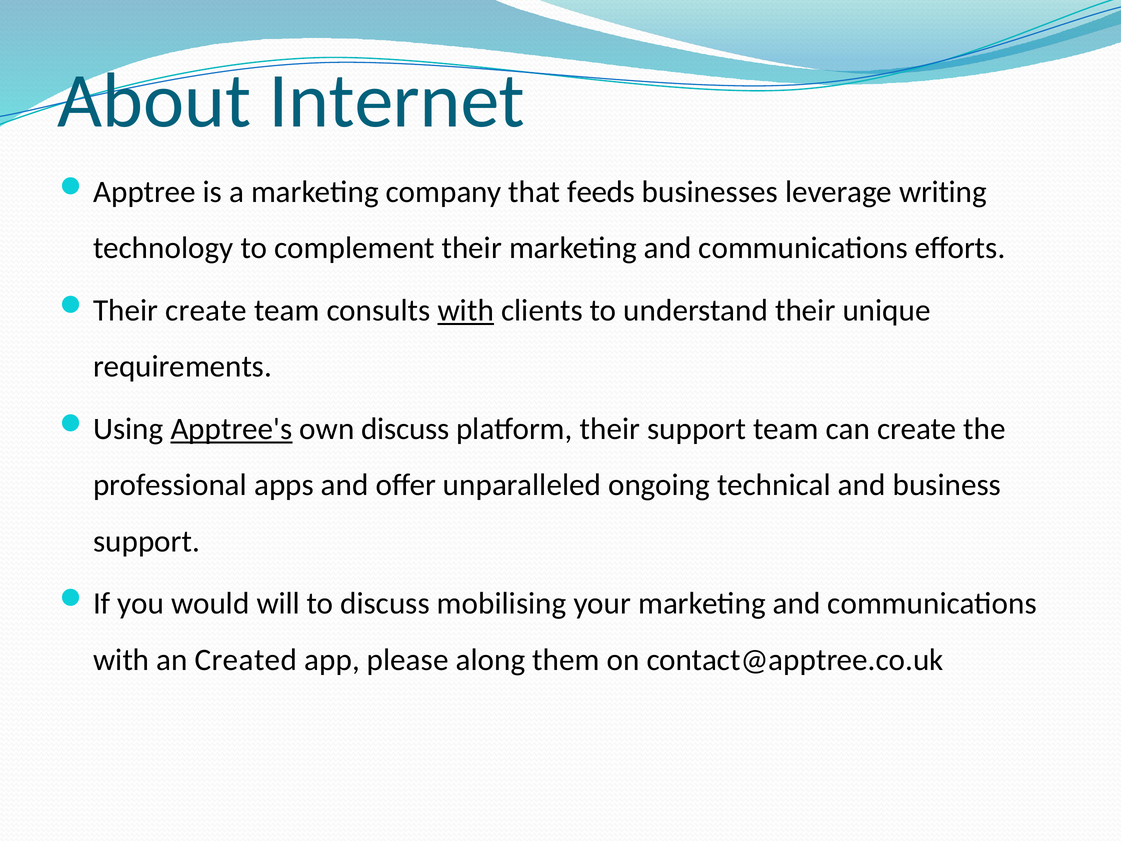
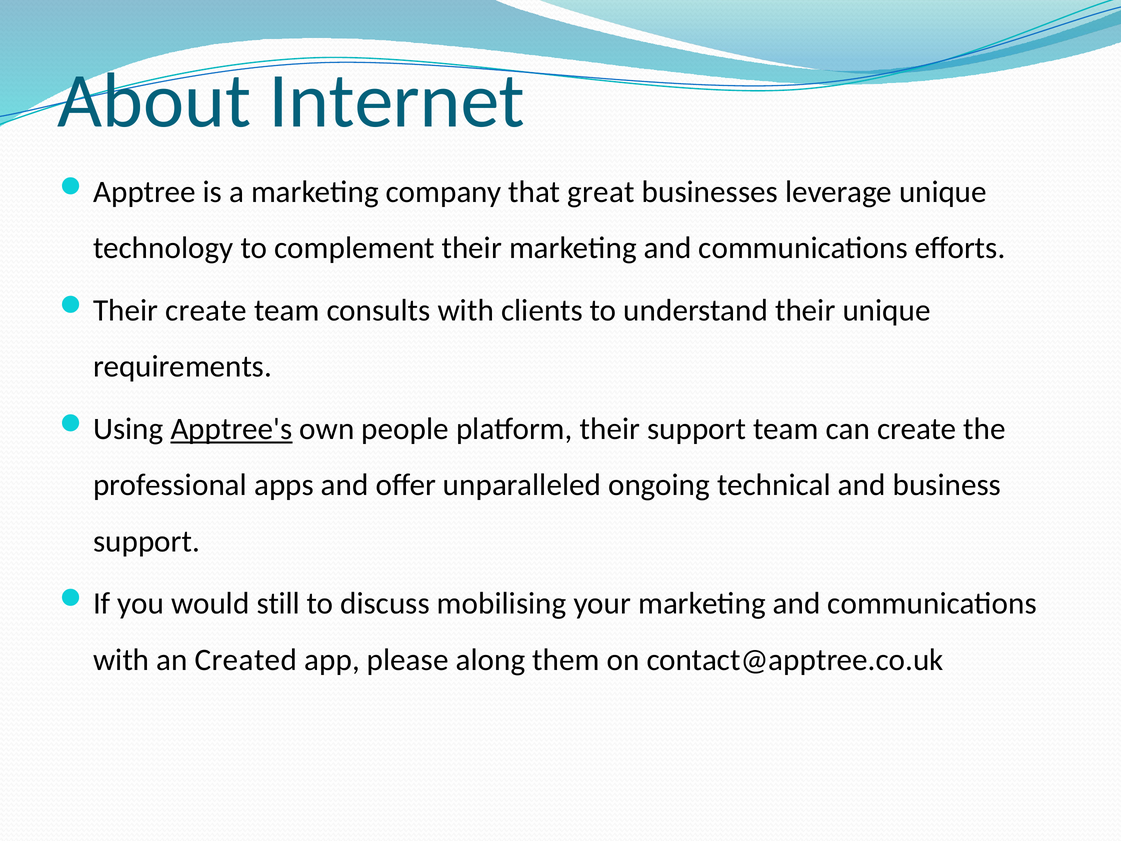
feeds: feeds -> great
leverage writing: writing -> unique
with at (466, 310) underline: present -> none
own discuss: discuss -> people
will: will -> still
